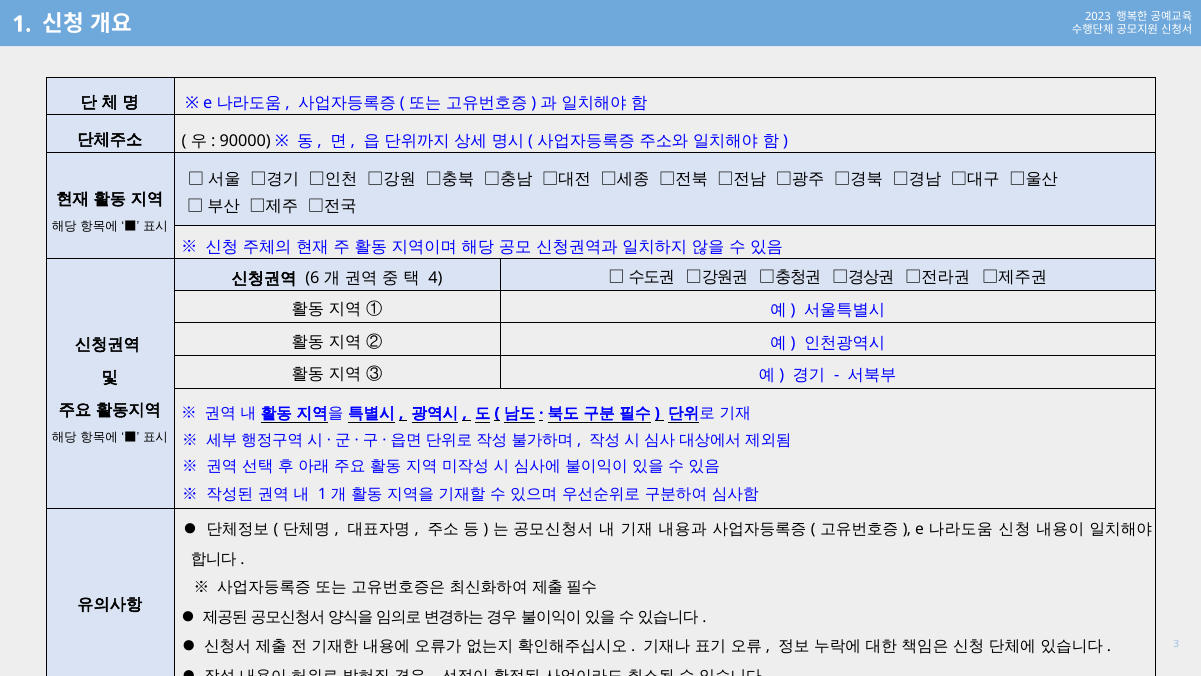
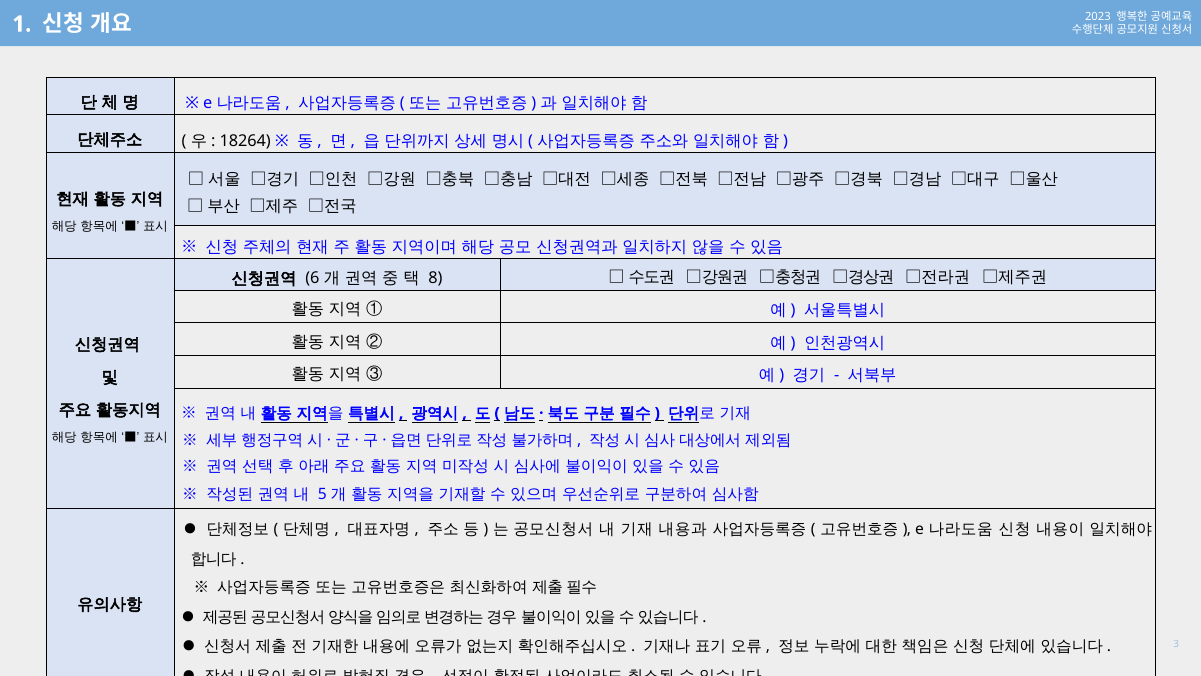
90000: 90000 -> 18264
4: 4 -> 8
1 at (322, 494): 1 -> 5
